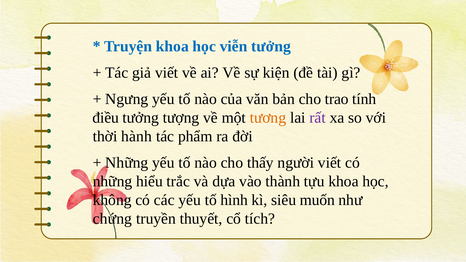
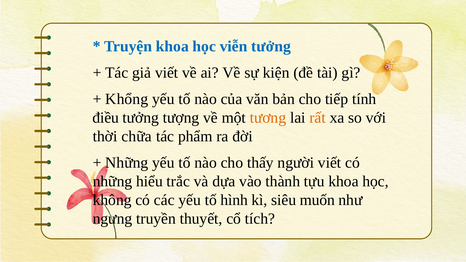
Ngưng: Ngưng -> Khổng
trao: trao -> tiếp
rất colour: purple -> orange
hành: hành -> chữa
chứng: chứng -> ngưng
